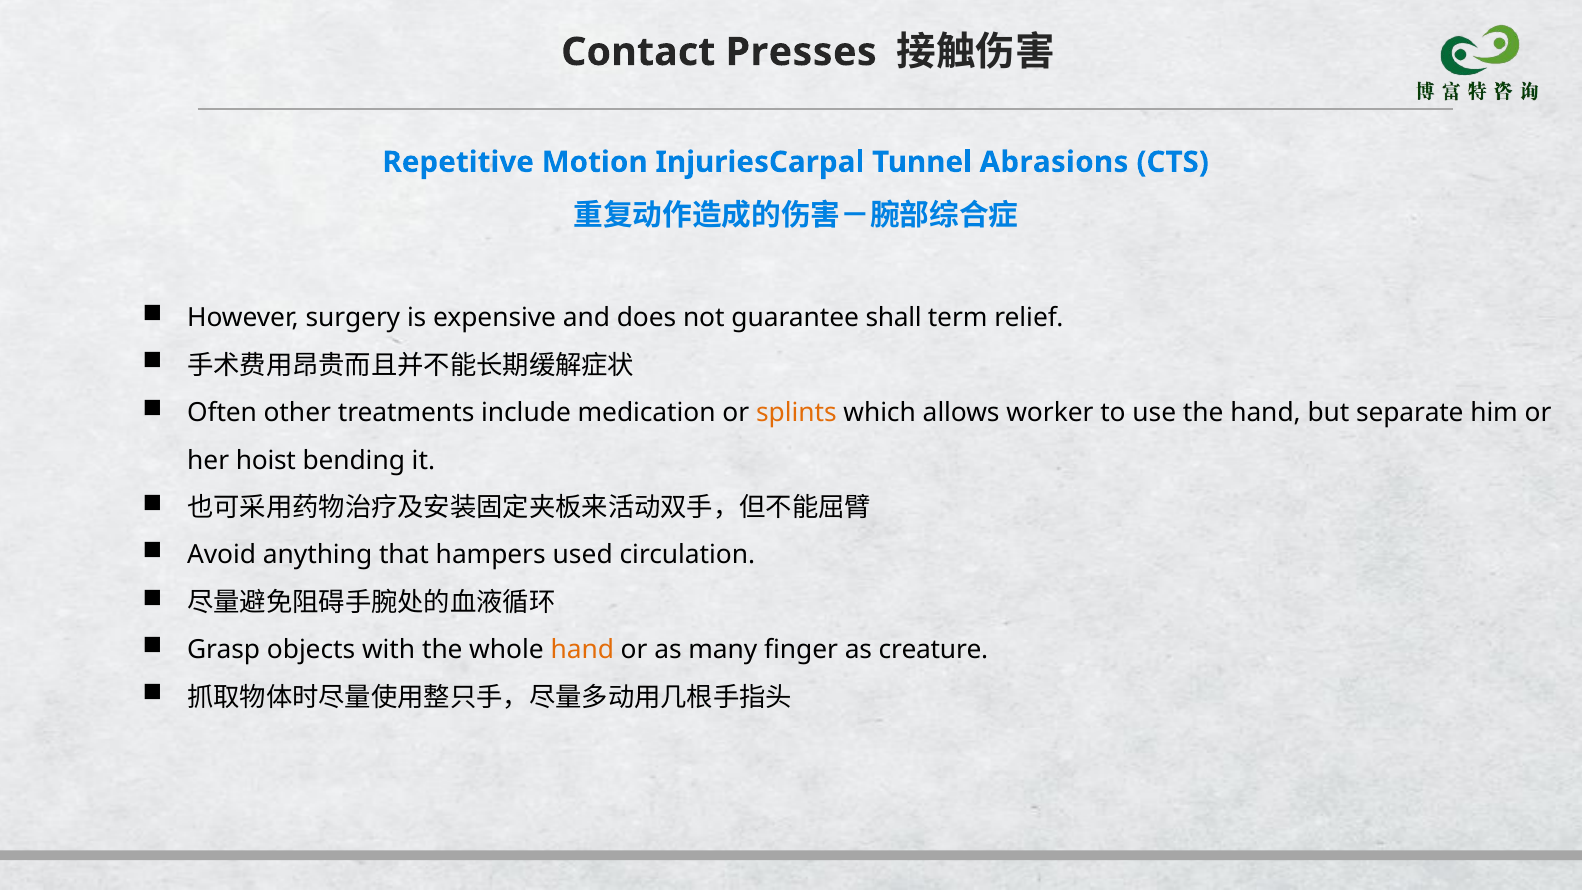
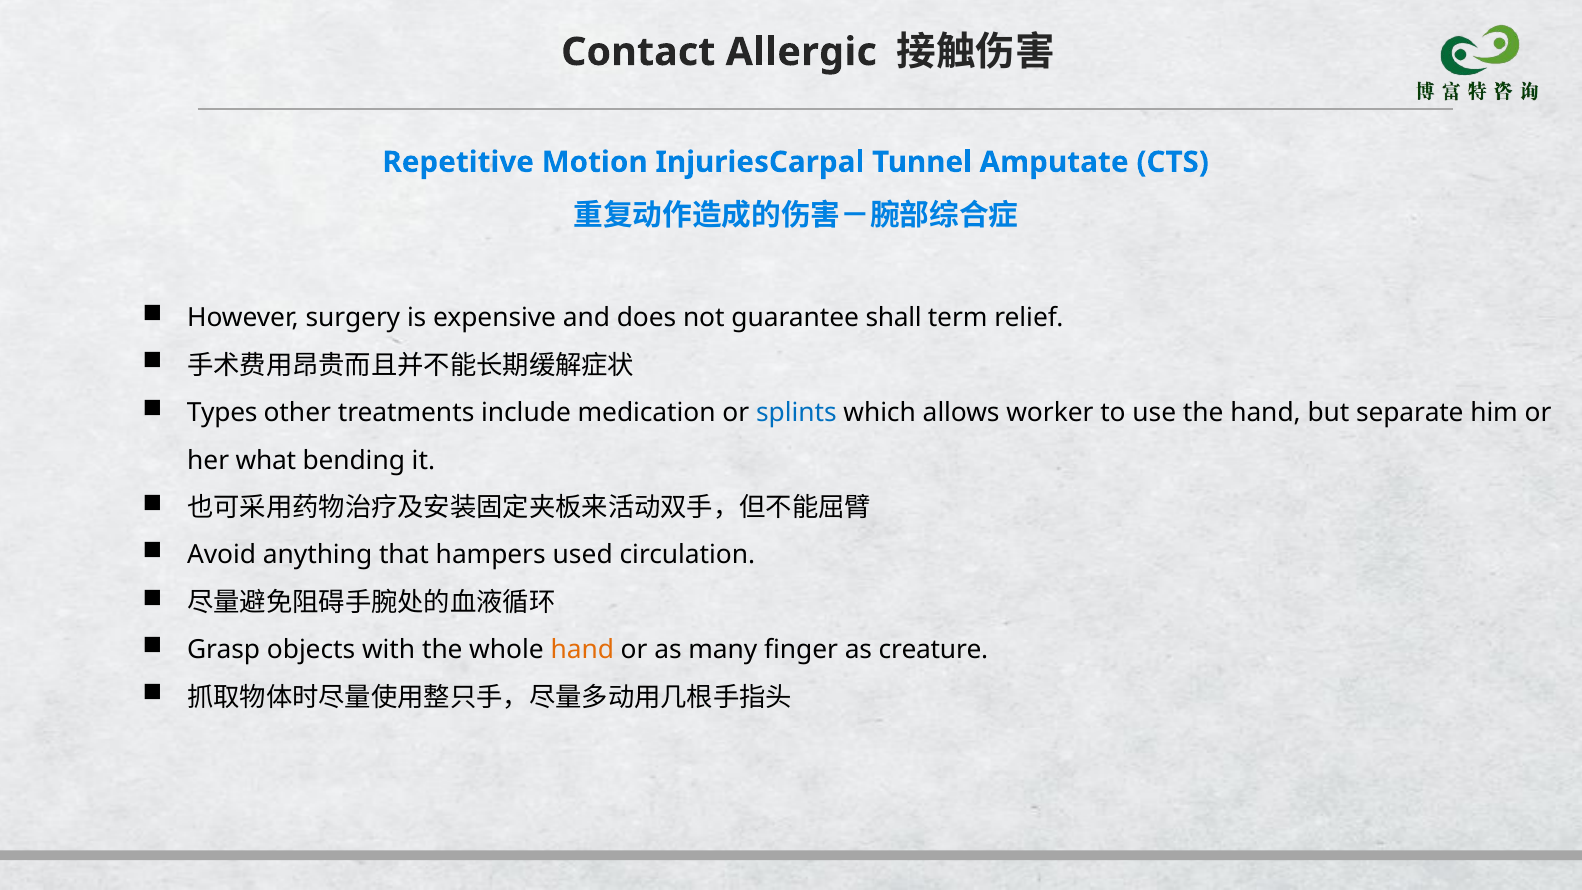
Presses: Presses -> Allergic
Abrasions: Abrasions -> Amputate
Often: Often -> Types
splints colour: orange -> blue
hoist: hoist -> what
